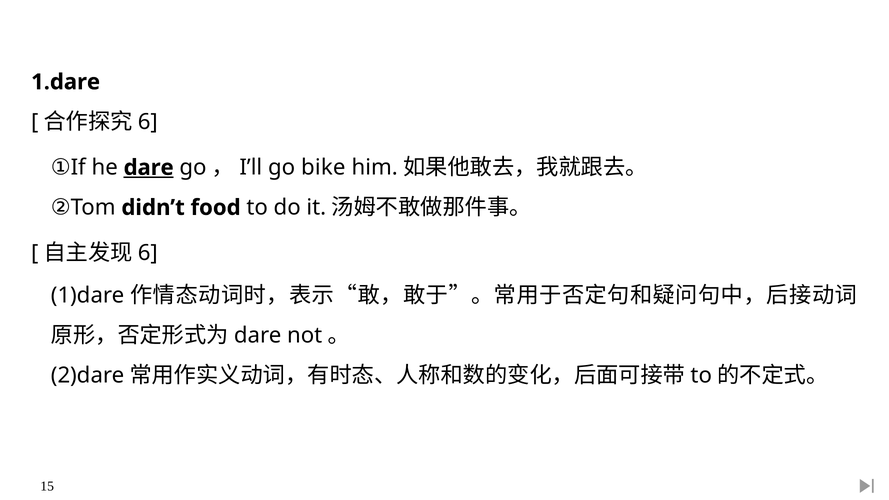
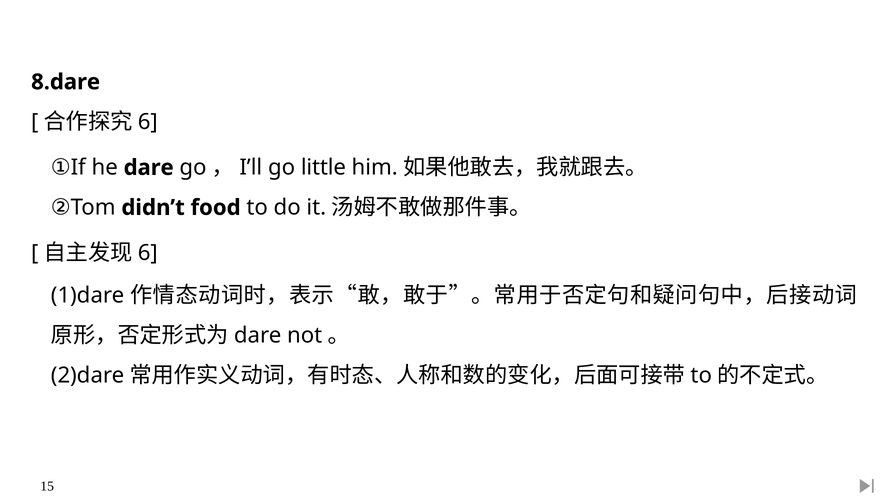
1.dare: 1.dare -> 8.dare
dare underline: present -> none
bike: bike -> little
